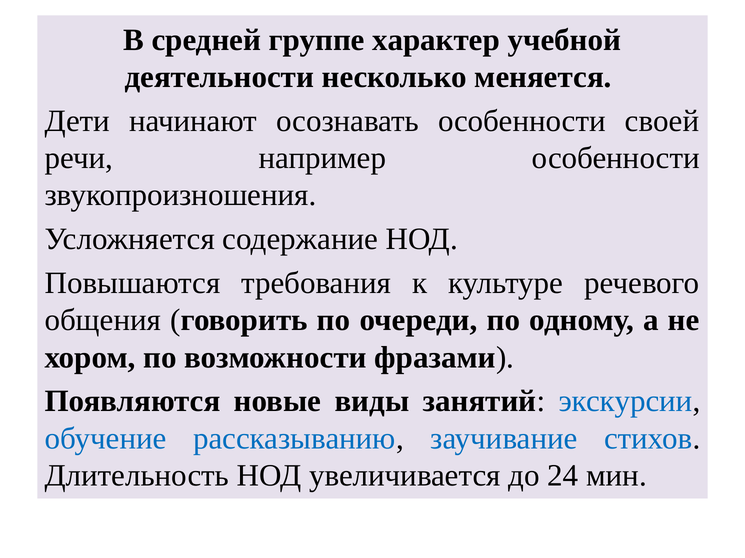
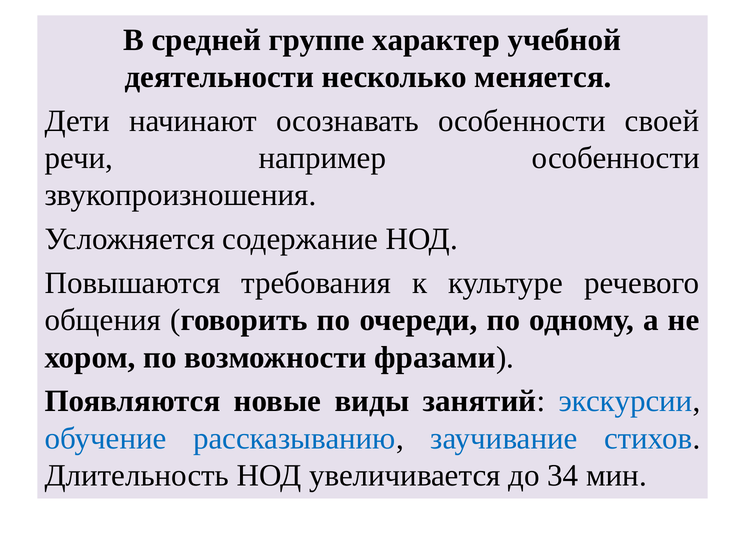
24: 24 -> 34
